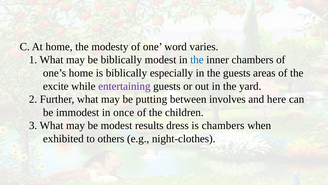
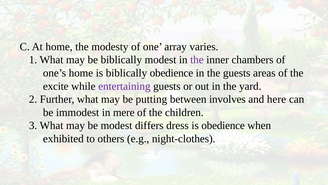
word: word -> array
the at (197, 60) colour: blue -> purple
biblically especially: especially -> obedience
once: once -> mere
results: results -> differs
is chambers: chambers -> obedience
